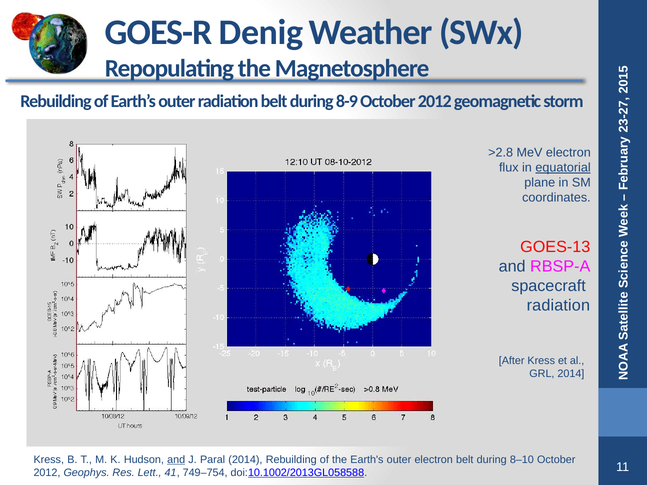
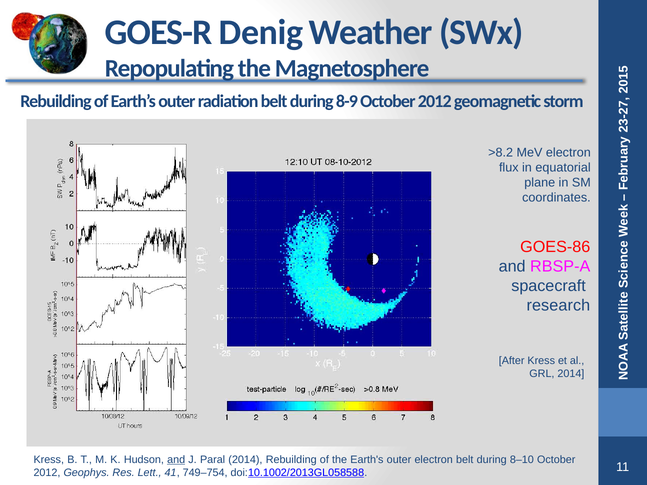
>2.8: >2.8 -> >8.2
equatorial underline: present -> none
GOES-13: GOES-13 -> GOES-86
radiation at (558, 305): radiation -> research
